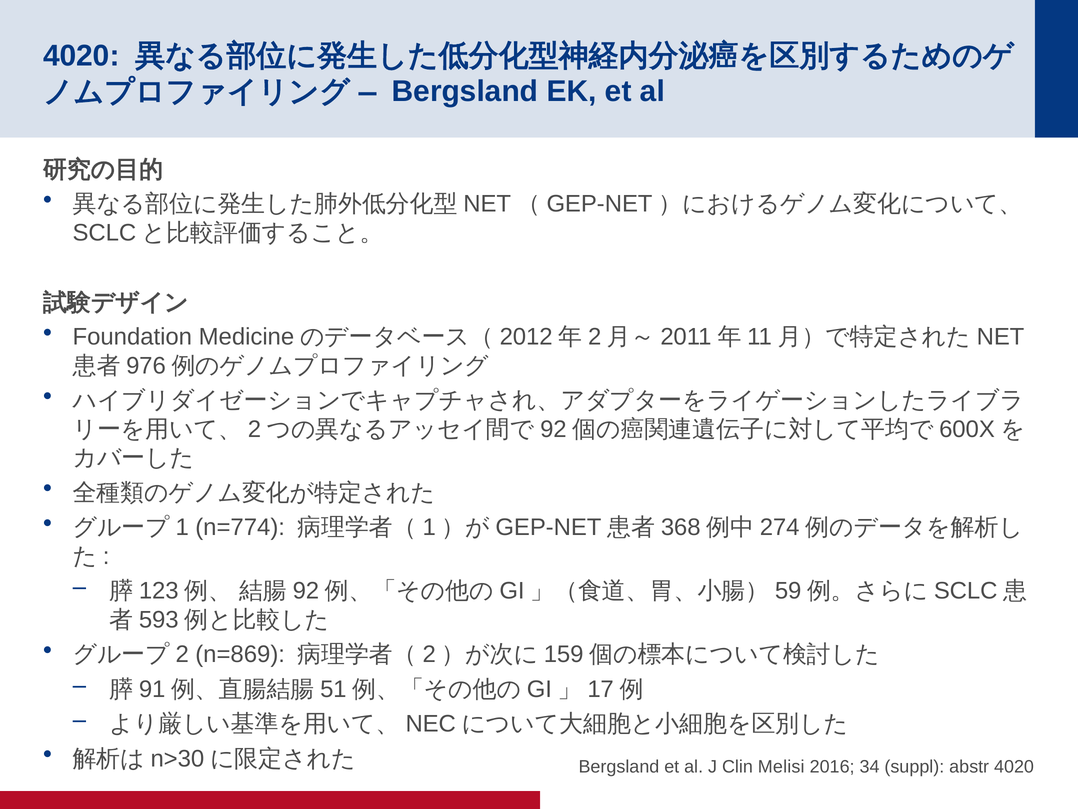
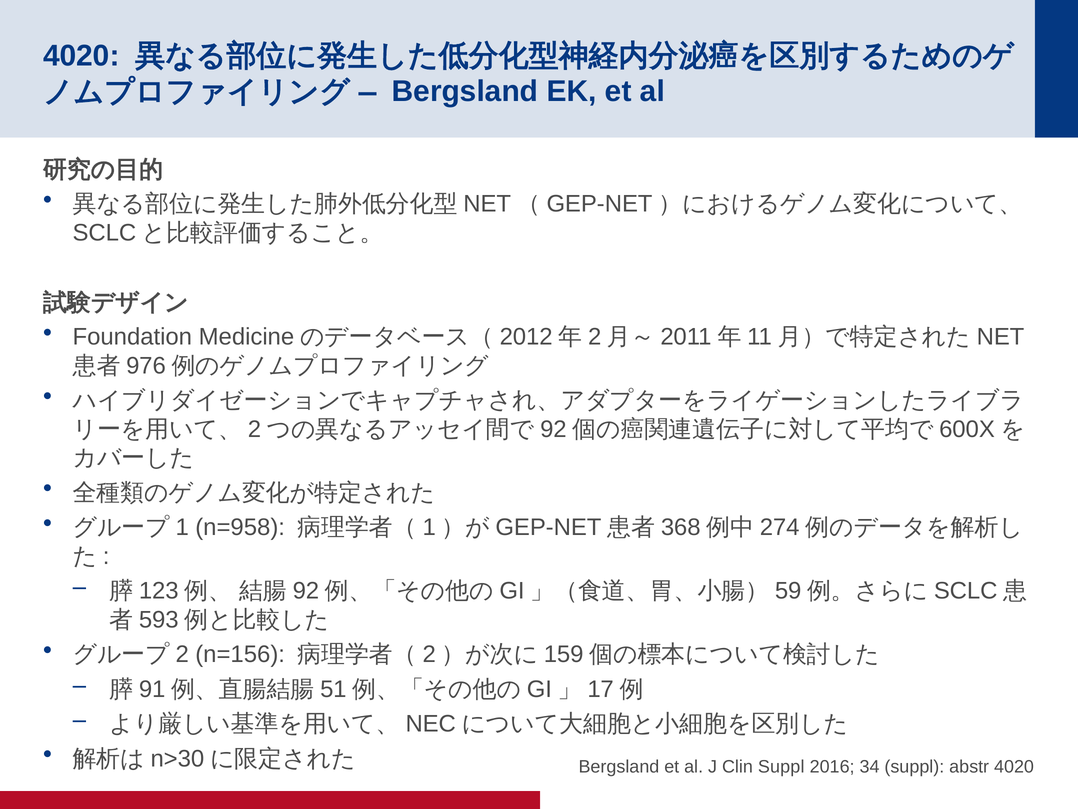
n=774: n=774 -> n=958
n=869: n=869 -> n=156
Clin Melisi: Melisi -> Suppl
